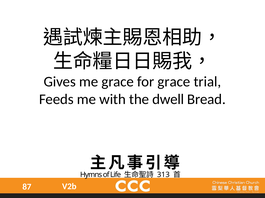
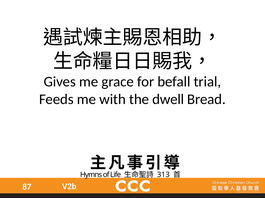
for grace: grace -> befall
